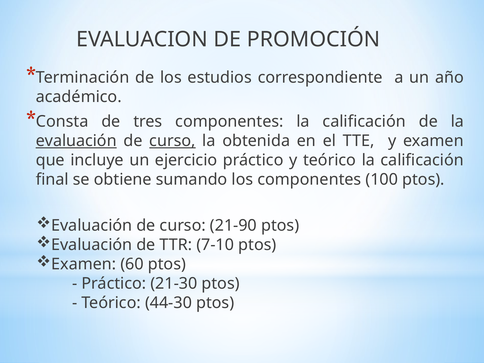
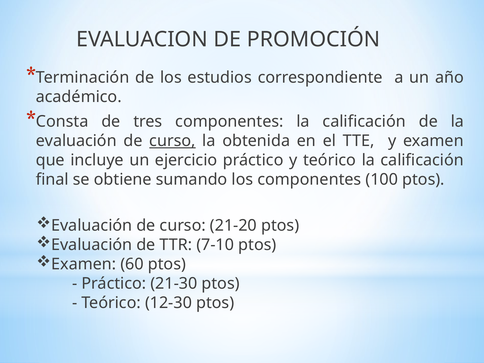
evaluación at (76, 141) underline: present -> none
21-90: 21-90 -> 21-20
44-30: 44-30 -> 12-30
